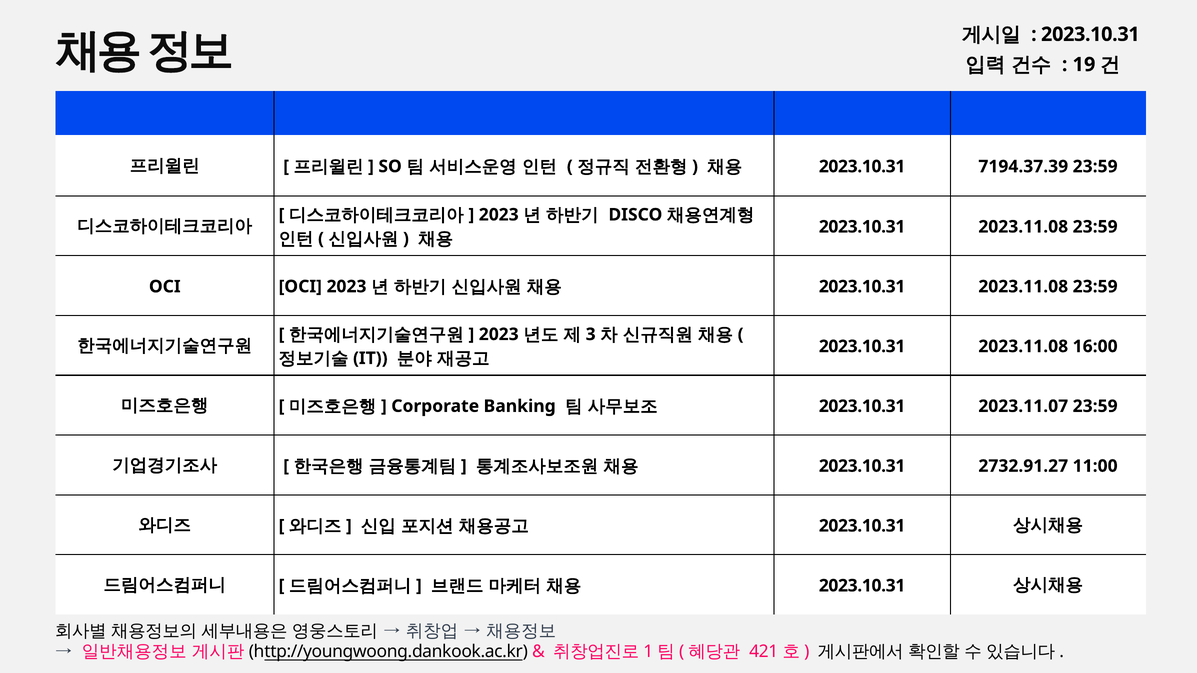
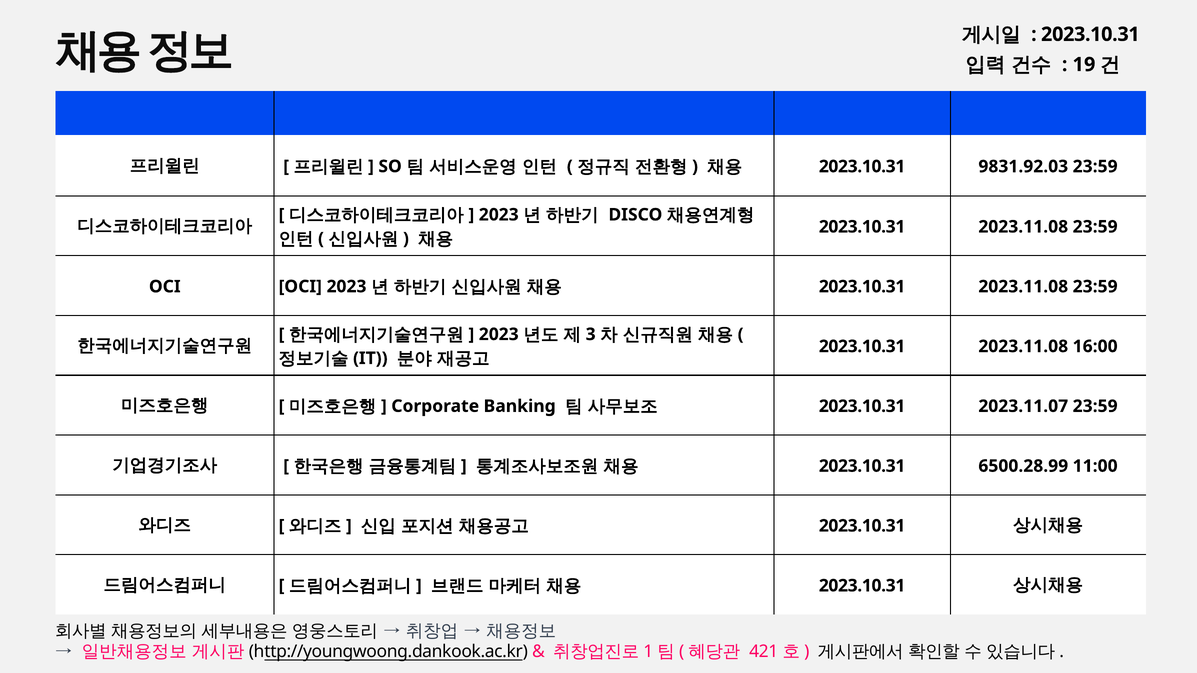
7194.37.39: 7194.37.39 -> 9831.92.03
2732.91.27: 2732.91.27 -> 6500.28.99
